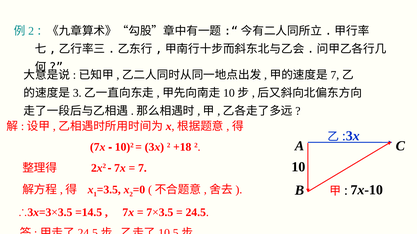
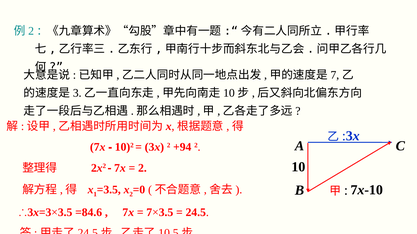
+18: +18 -> +94
7 at (142, 168): 7 -> 2
=14.5: =14.5 -> =84.6
